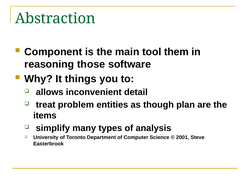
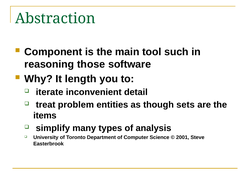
them: them -> such
things: things -> length
allows: allows -> iterate
plan: plan -> sets
